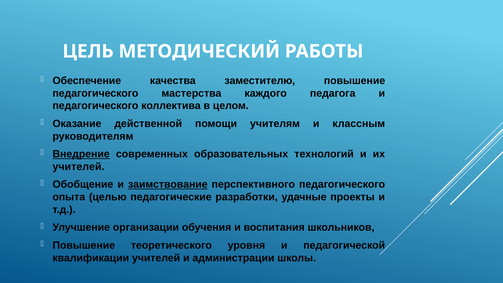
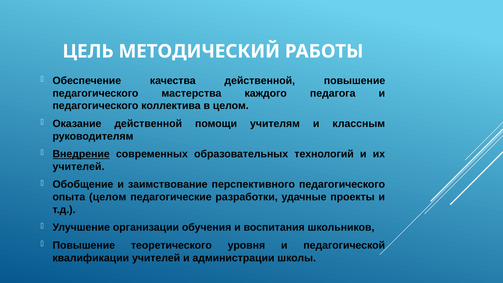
качества заместителю: заместителю -> действенной
заимствование underline: present -> none
опыта целью: целью -> целом
